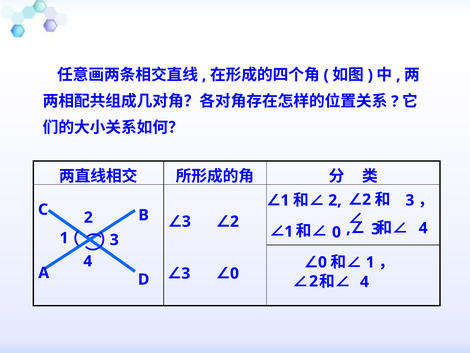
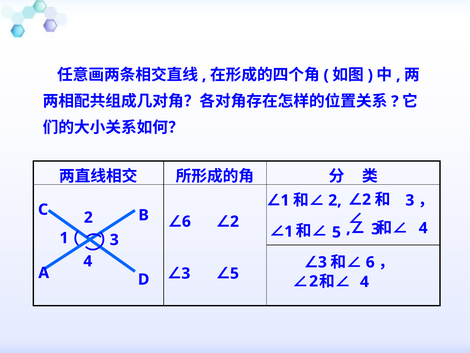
3 at (186, 221): 3 -> 6
1 0: 0 -> 5
0 at (322, 262): 0 -> 3
1 at (370, 262): 1 -> 6
0 at (234, 273): 0 -> 5
